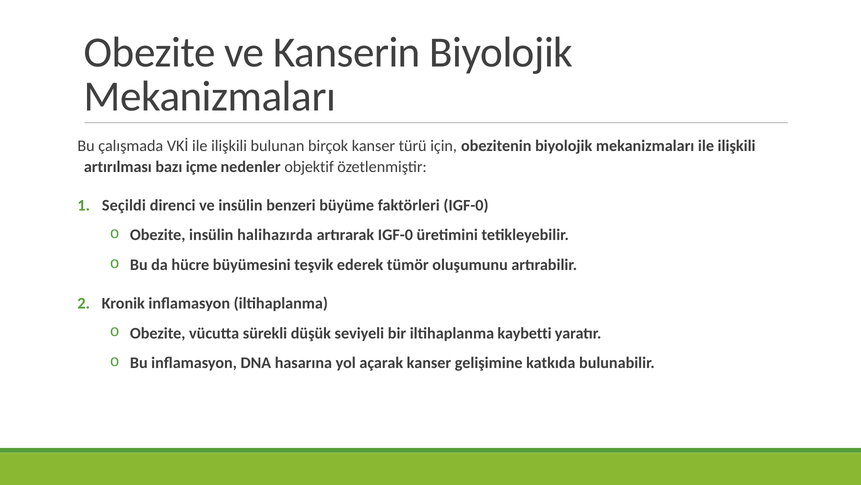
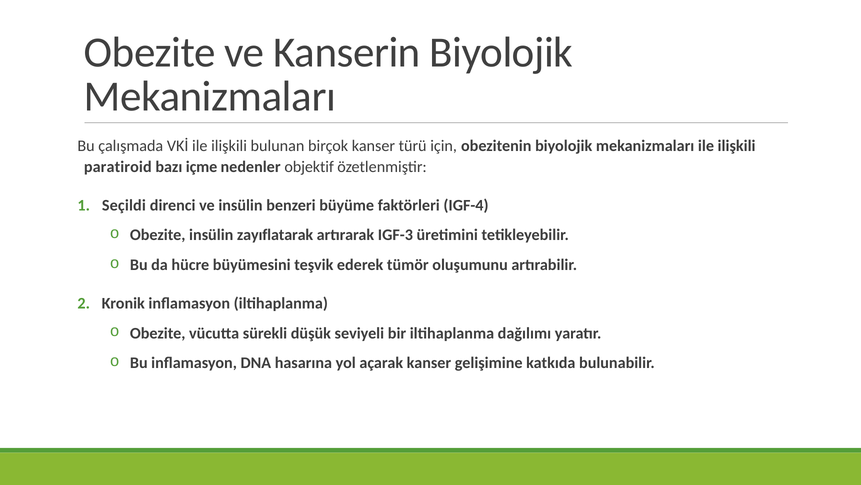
artırılması: artırılması -> paratiroid
faktörleri IGF-0: IGF-0 -> IGF-4
halihazırda: halihazırda -> zayıflatarak
artırarak IGF-0: IGF-0 -> IGF-3
kaybetti: kaybetti -> dağılımı
